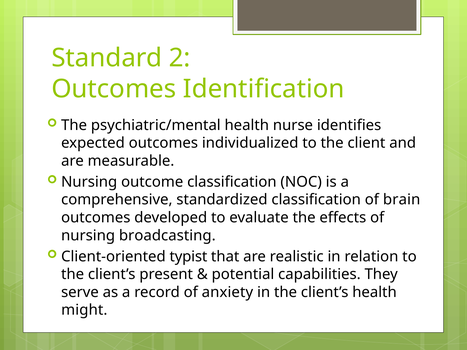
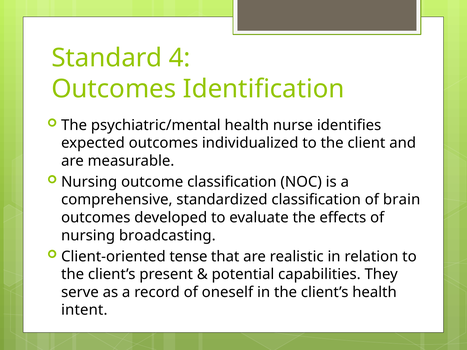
2: 2 -> 4
typist: typist -> tense
anxiety: anxiety -> oneself
might: might -> intent
